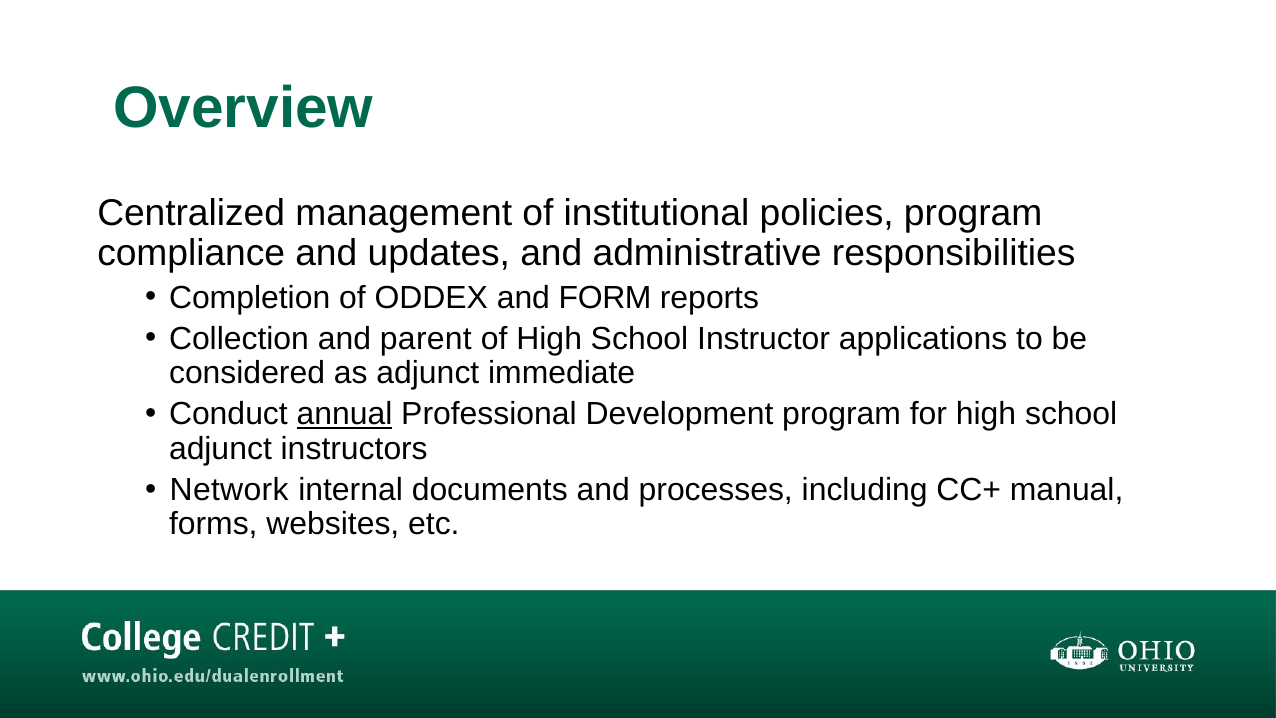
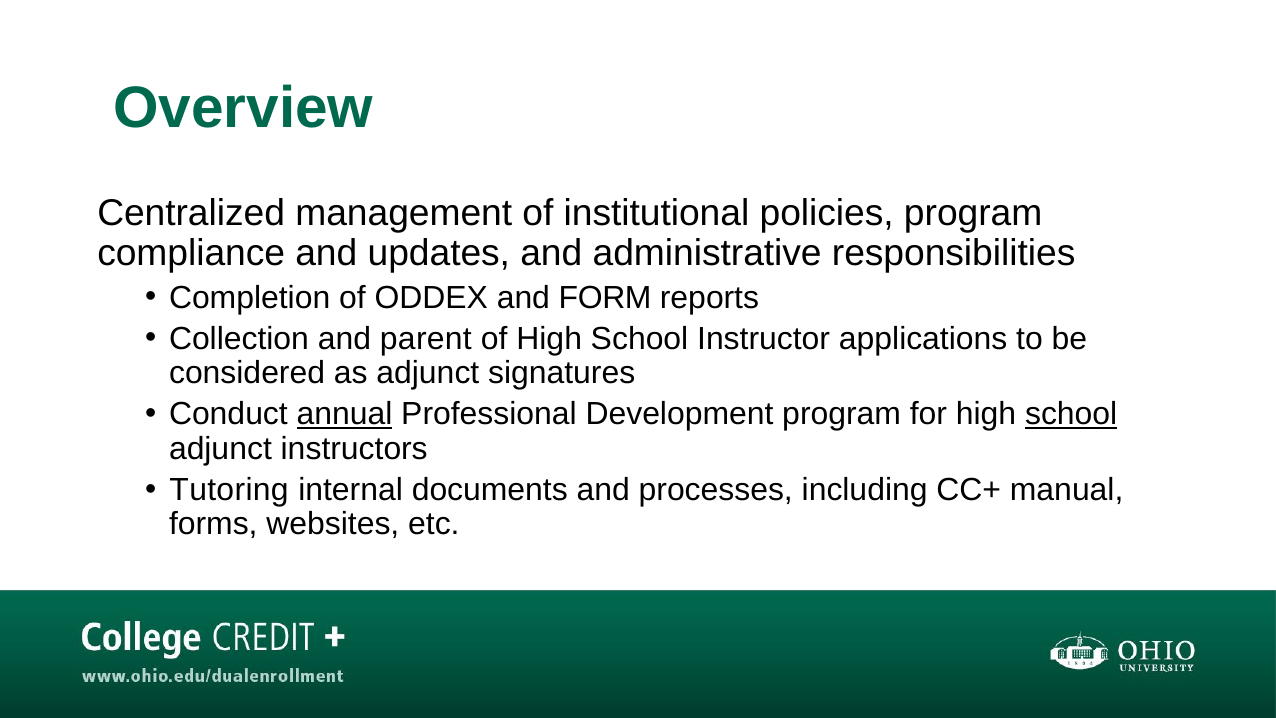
immediate: immediate -> signatures
school at (1071, 414) underline: none -> present
Network: Network -> Tutoring
